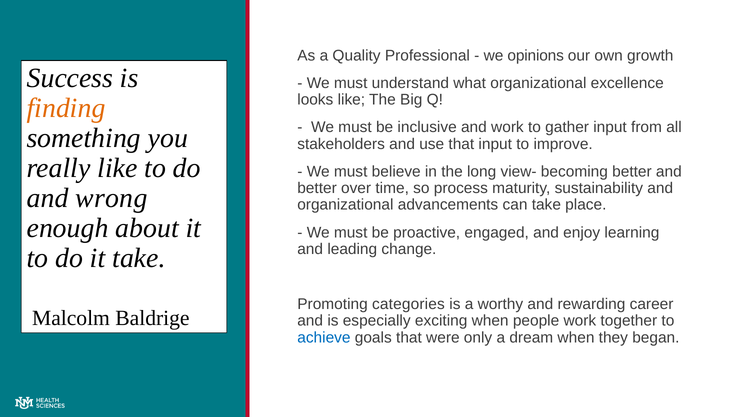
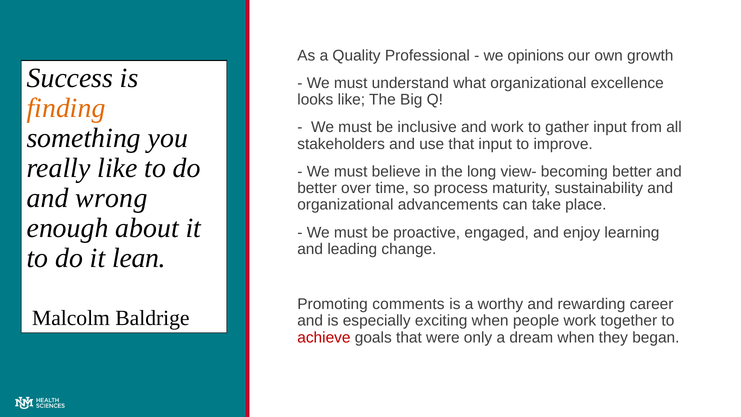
it take: take -> lean
categories: categories -> comments
achieve colour: blue -> red
